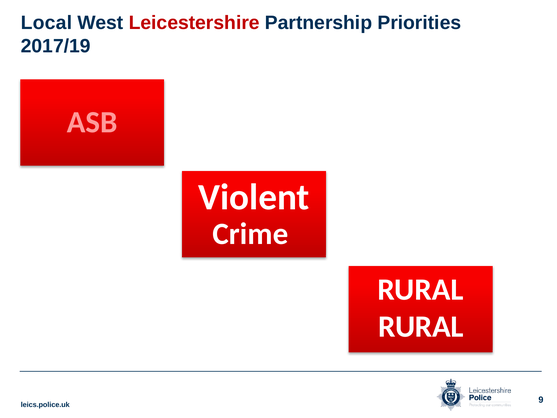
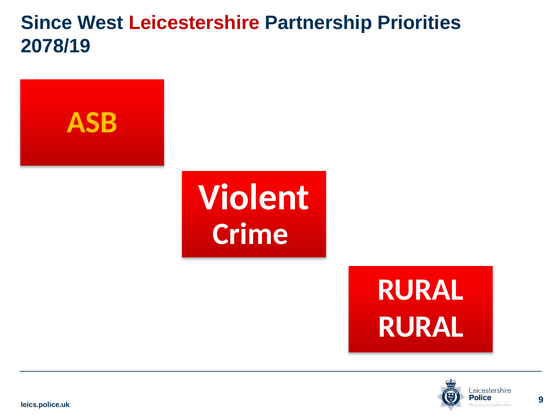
Local: Local -> Since
2017/19: 2017/19 -> 2078/19
ASB colour: pink -> yellow
